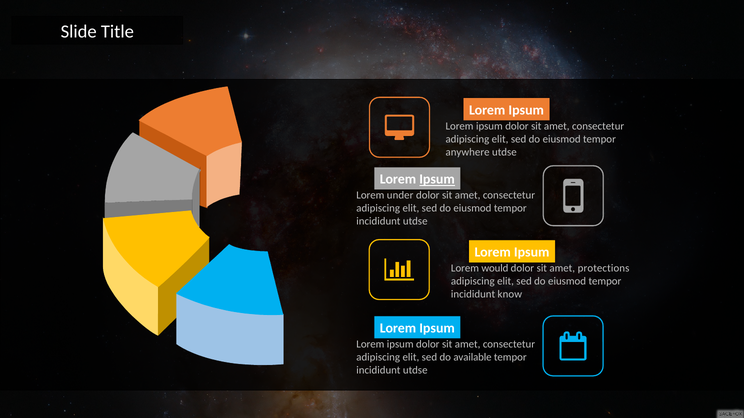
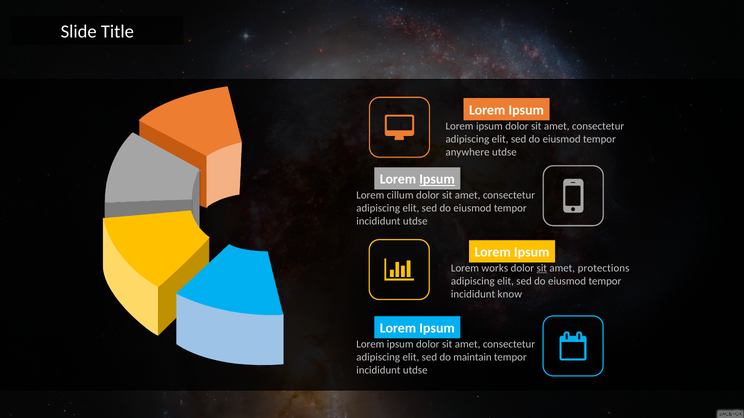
under: under -> cillum
would: would -> works
sit at (542, 269) underline: none -> present
available: available -> maintain
